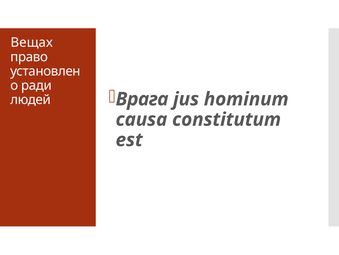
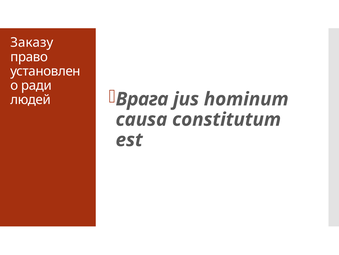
Вещах: Вещах -> Заказу
